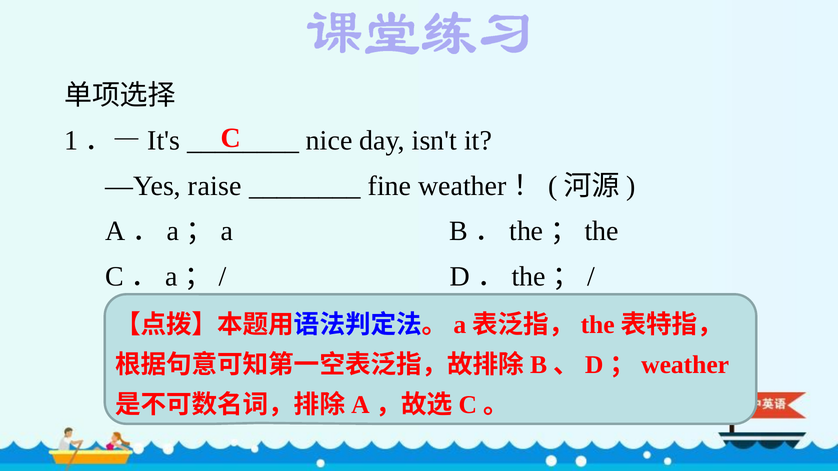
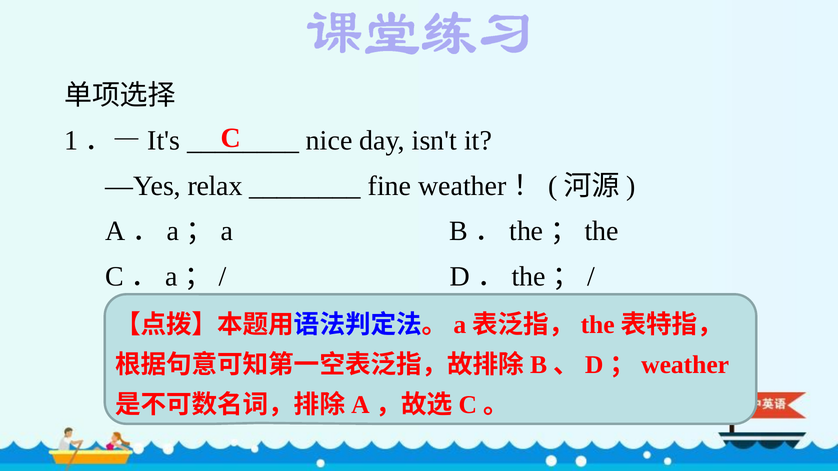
raise: raise -> relax
